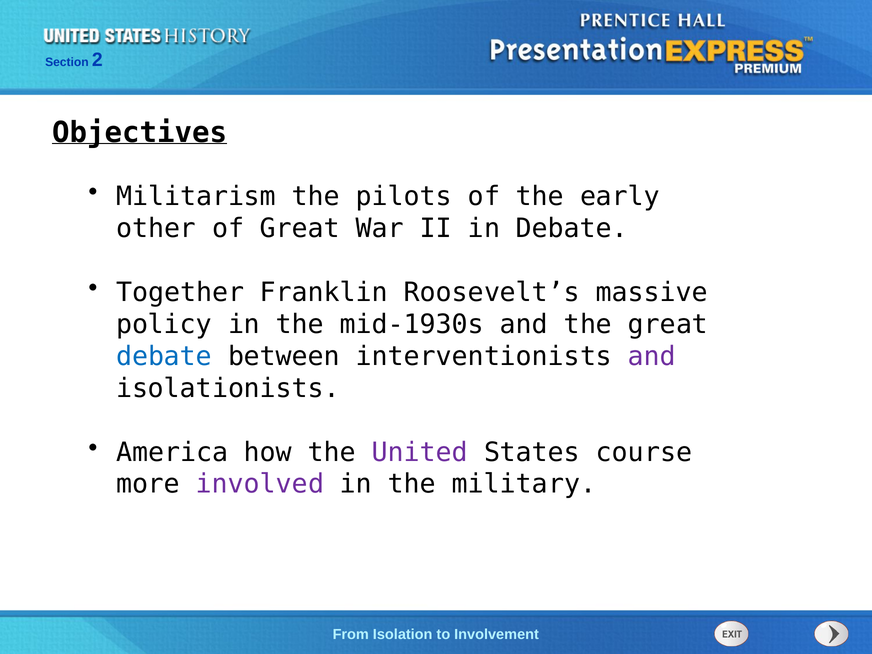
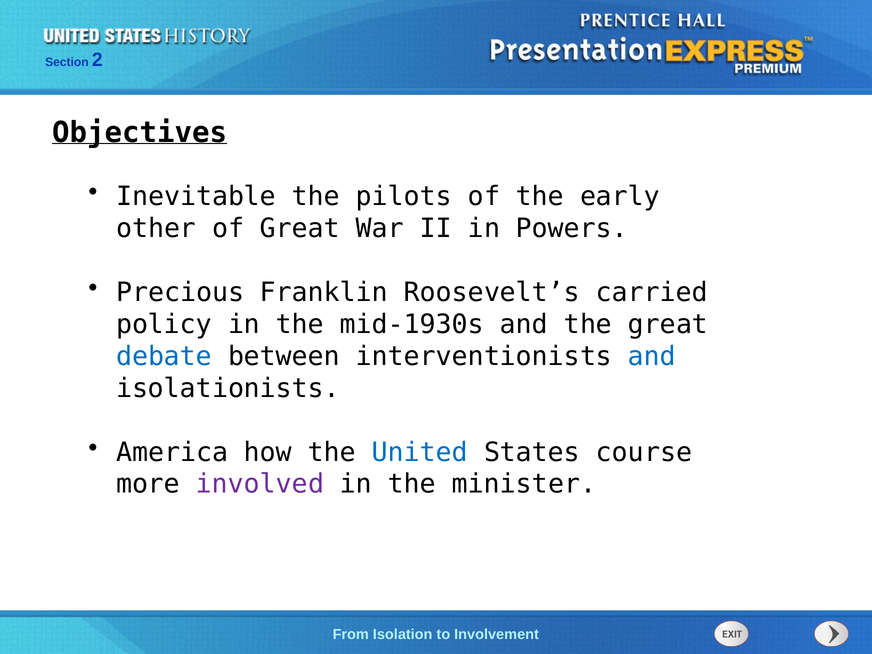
Militarism: Militarism -> Inevitable
in Debate: Debate -> Powers
Together: Together -> Precious
massive: massive -> carried
and at (652, 356) colour: purple -> blue
United colour: purple -> blue
military: military -> minister
